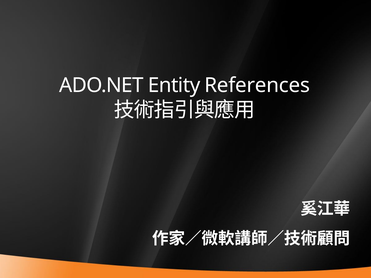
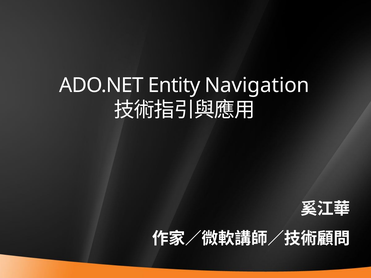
References: References -> Navigation
